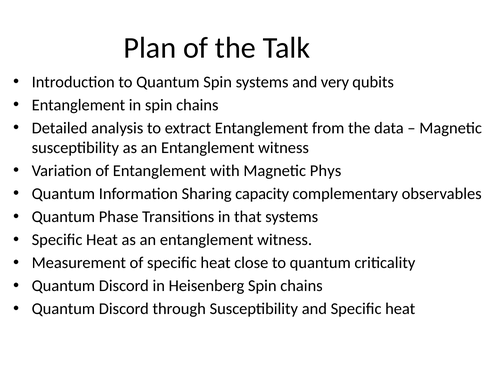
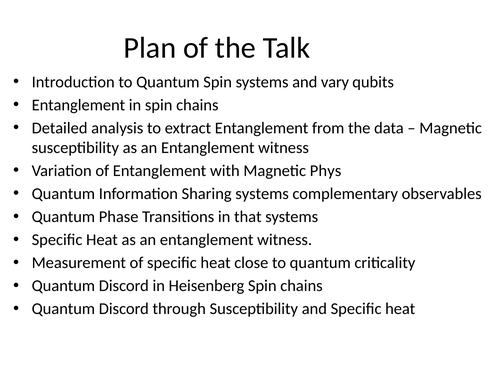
very: very -> vary
Sharing capacity: capacity -> systems
